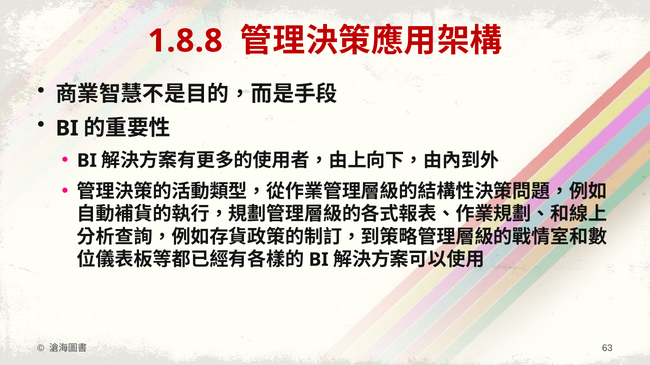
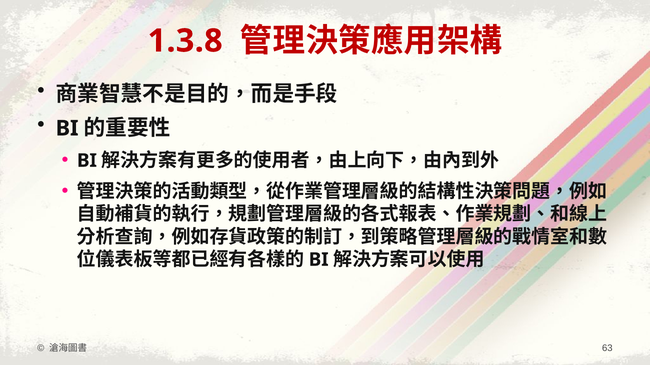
1.8.8: 1.8.8 -> 1.3.8
